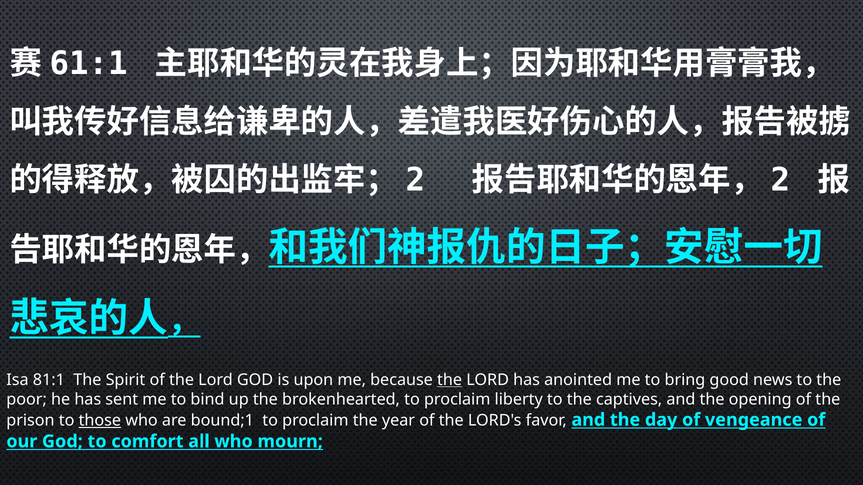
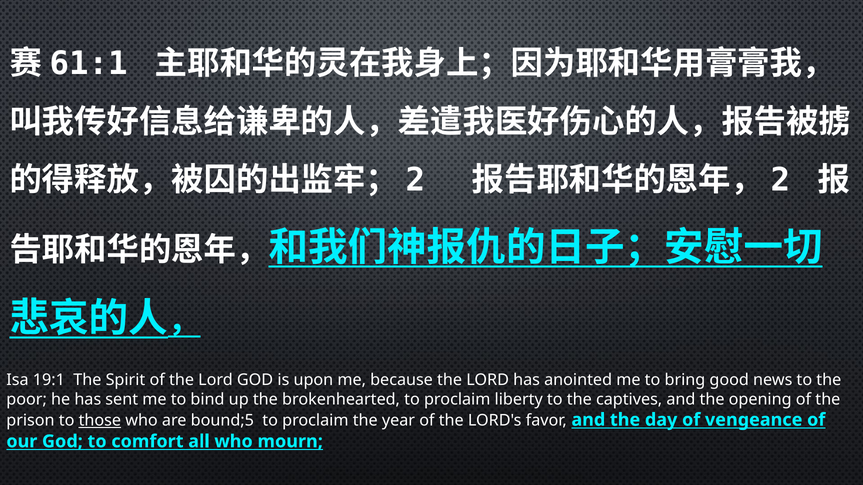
81:1: 81:1 -> 19:1
the at (450, 380) underline: present -> none
bound;1: bound;1 -> bound;5
